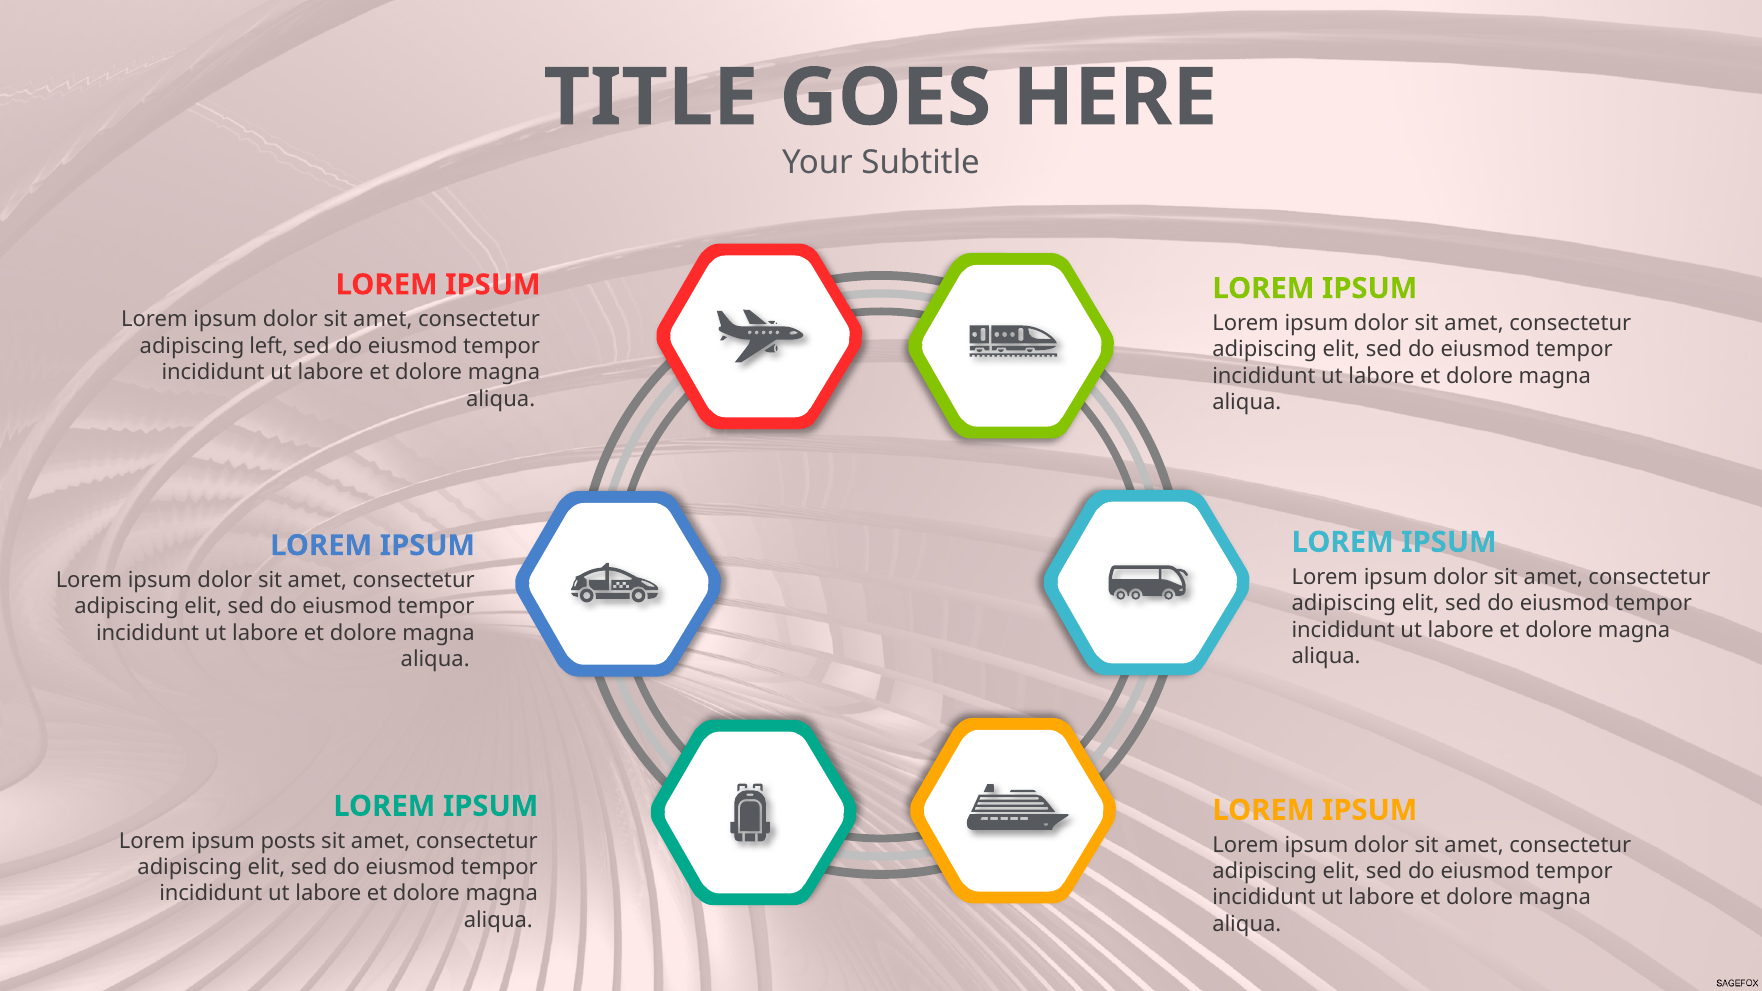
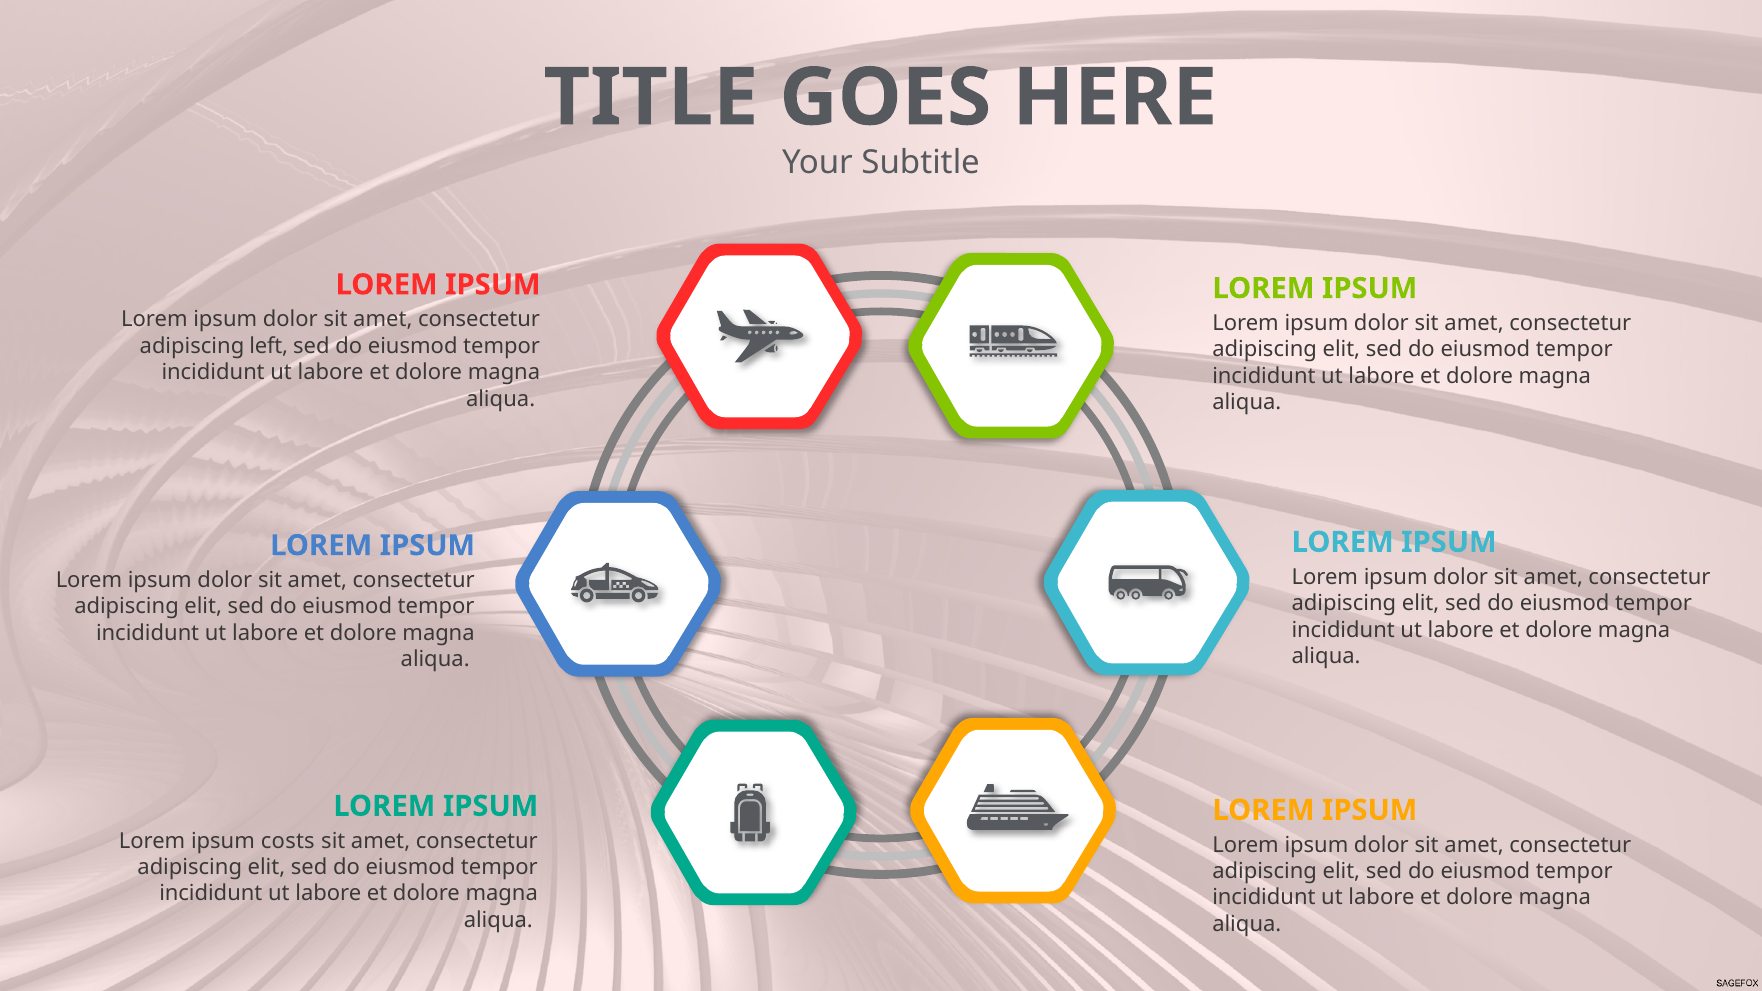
posts: posts -> costs
